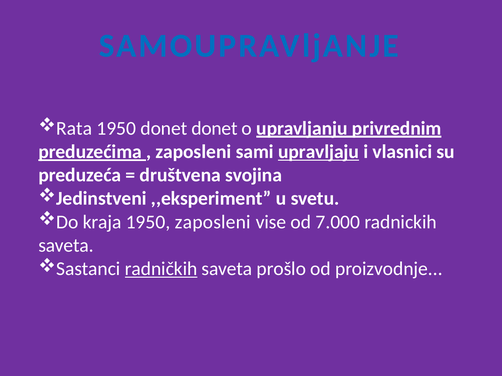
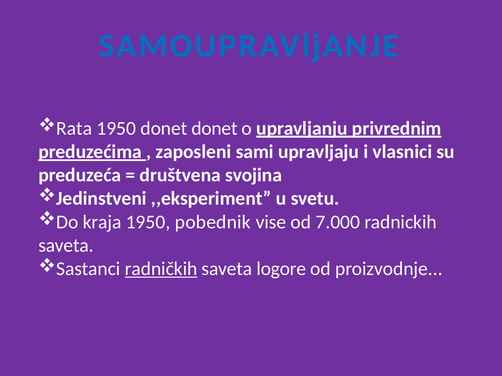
upravljaju underline: present -> none
1950 zaposleni: zaposleni -> pobednik
prošlo: prošlo -> logore
